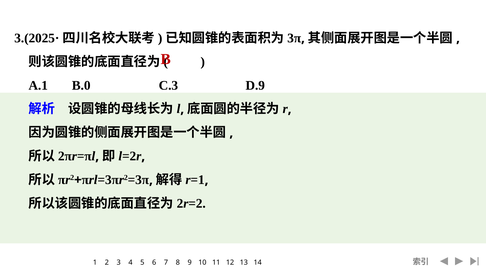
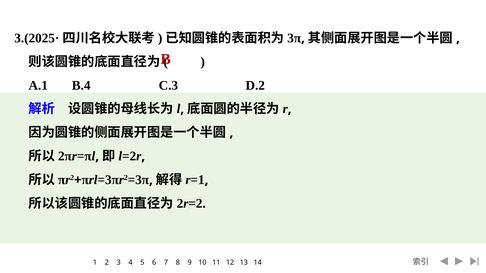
B.0: B.0 -> B.4
D.9: D.9 -> D.2
